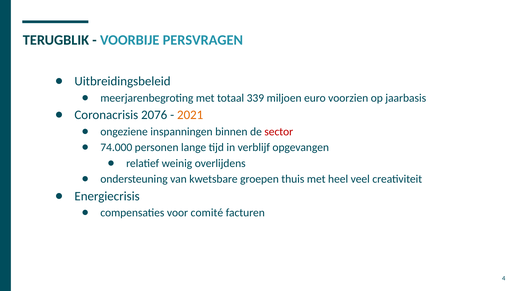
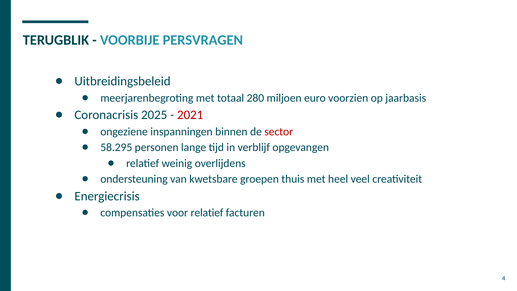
339: 339 -> 280
2076: 2076 -> 2025
2021 colour: orange -> red
74.000: 74.000 -> 58.295
voor comité: comité -> relatief
